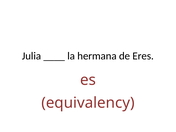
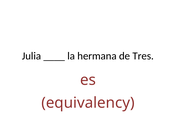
Eres: Eres -> Tres
